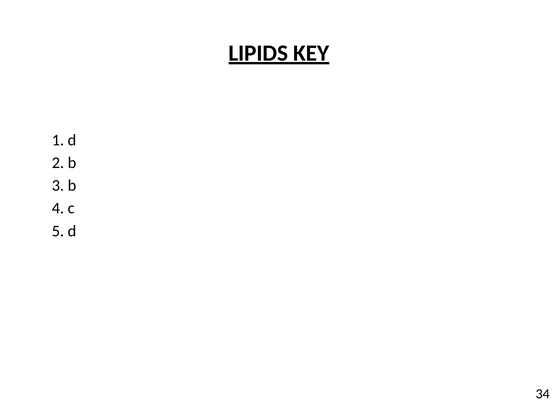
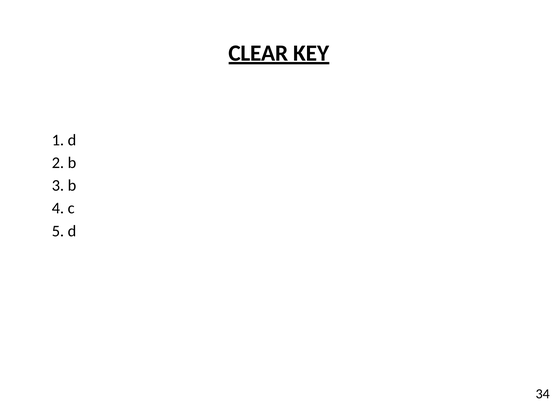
LIPIDS: LIPIDS -> CLEAR
